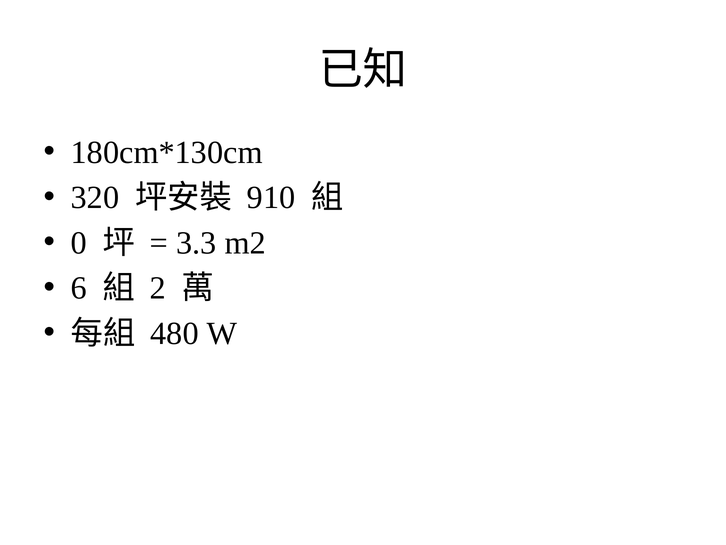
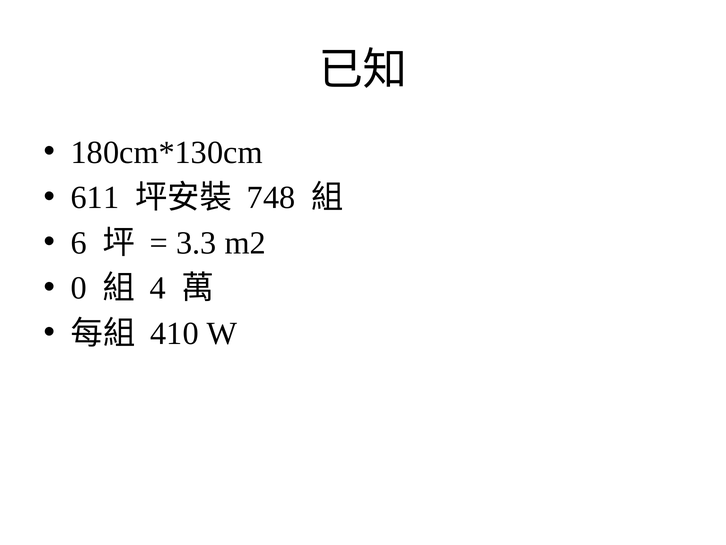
320: 320 -> 611
910: 910 -> 748
0: 0 -> 6
6: 6 -> 0
2: 2 -> 4
480: 480 -> 410
